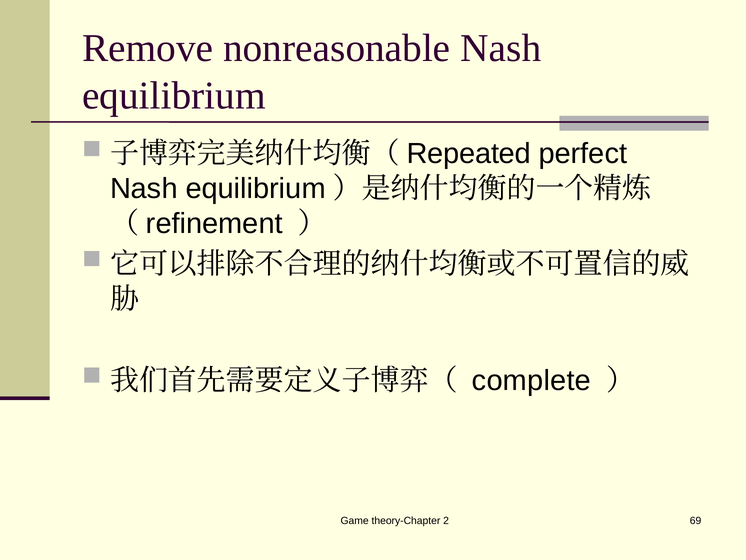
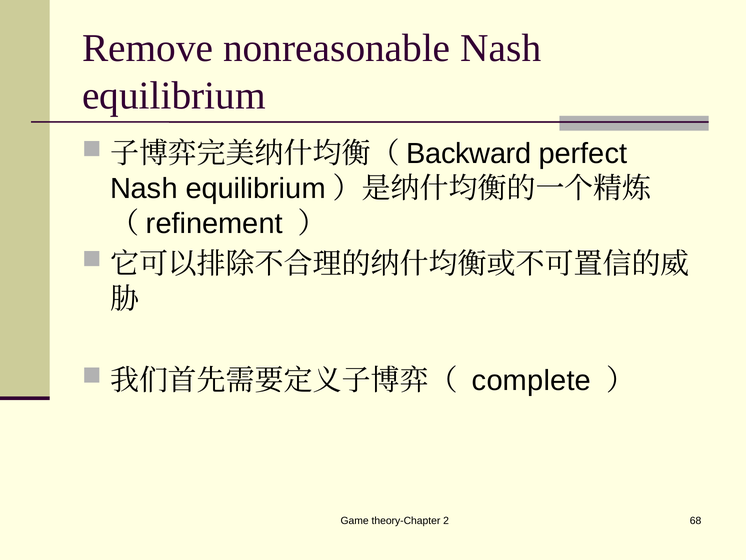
Repeated: Repeated -> Backward
69: 69 -> 68
